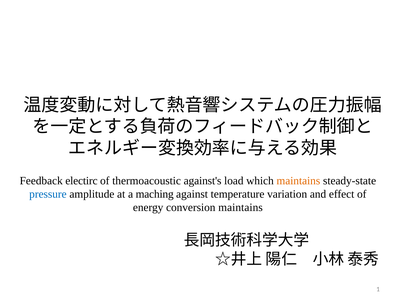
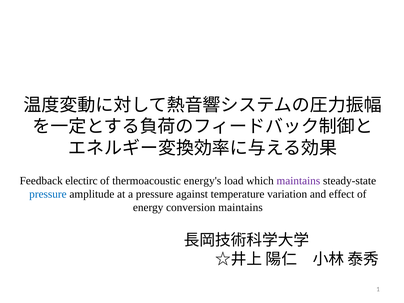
against's: against's -> energy's
maintains at (298, 181) colour: orange -> purple
a maching: maching -> pressure
